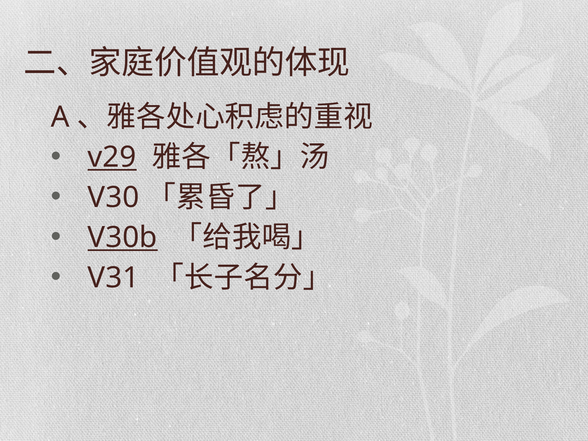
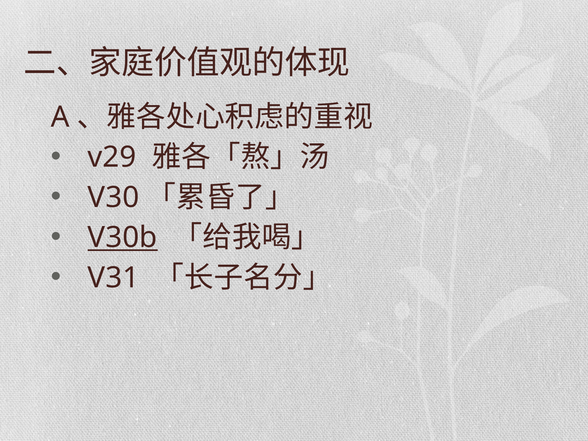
v29 underline: present -> none
